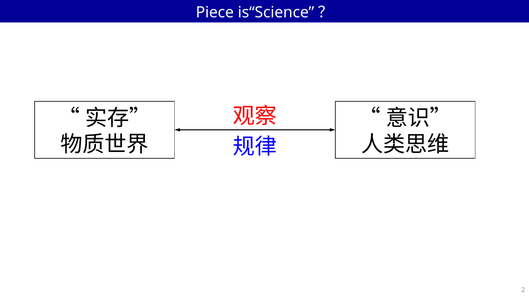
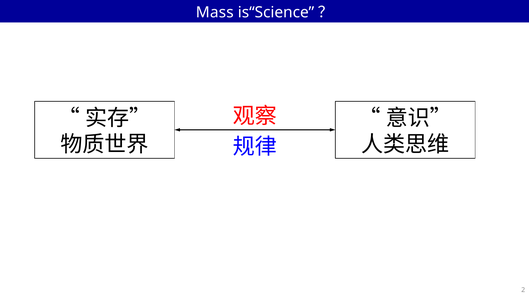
Piece: Piece -> Mass
